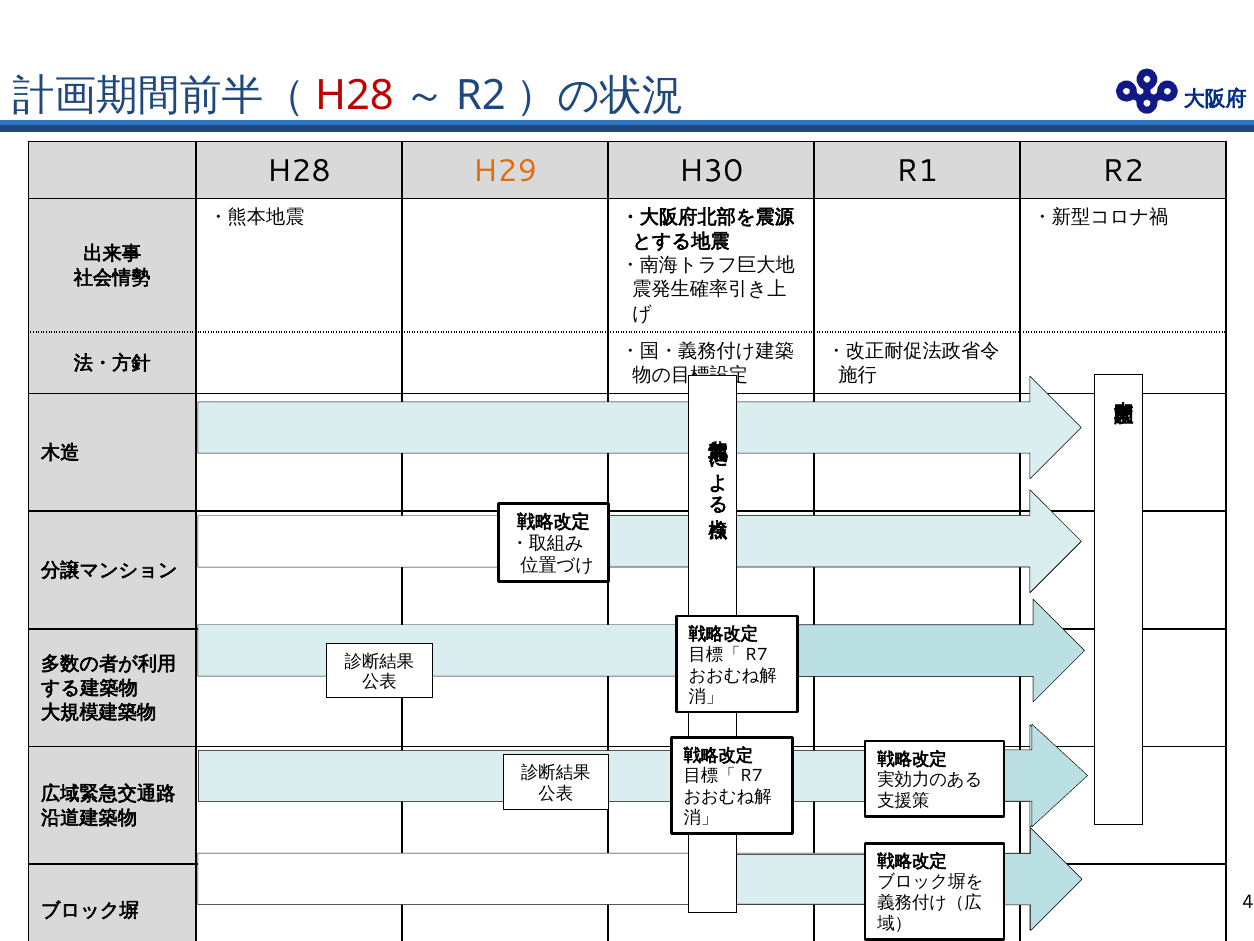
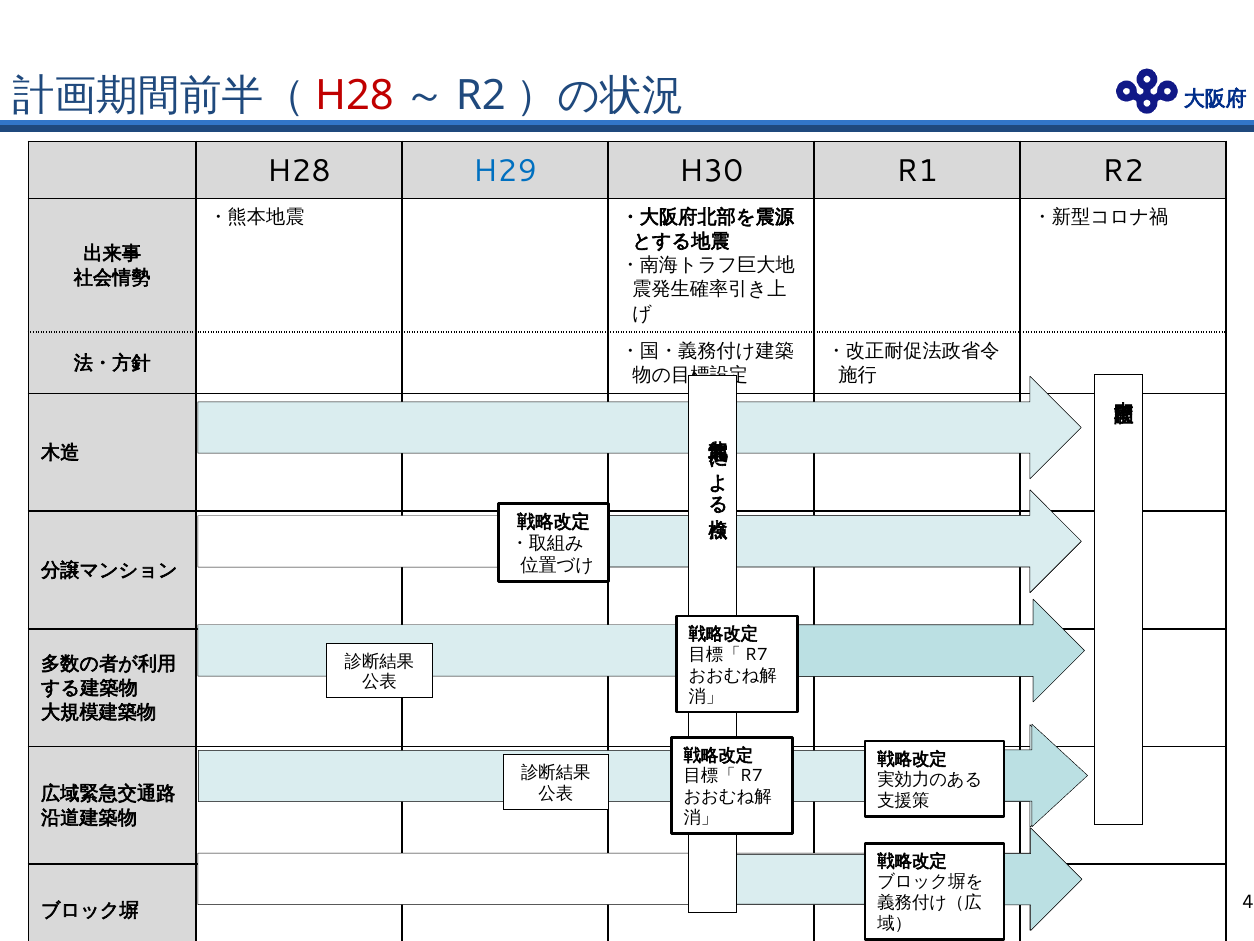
H29 colour: orange -> blue
